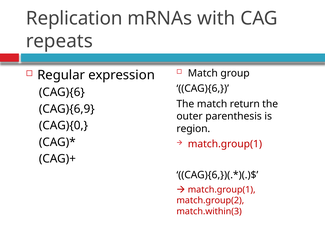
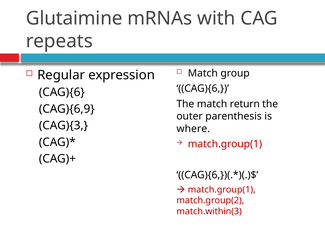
Replication: Replication -> Glutaimine
CAG){0: CAG){0 -> CAG){3
region: region -> where
